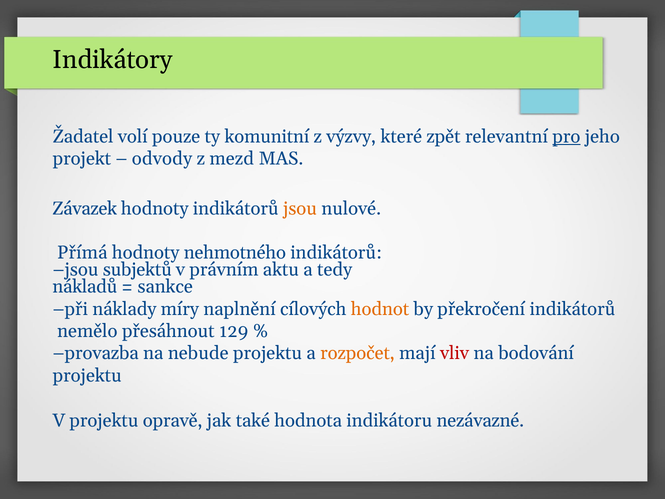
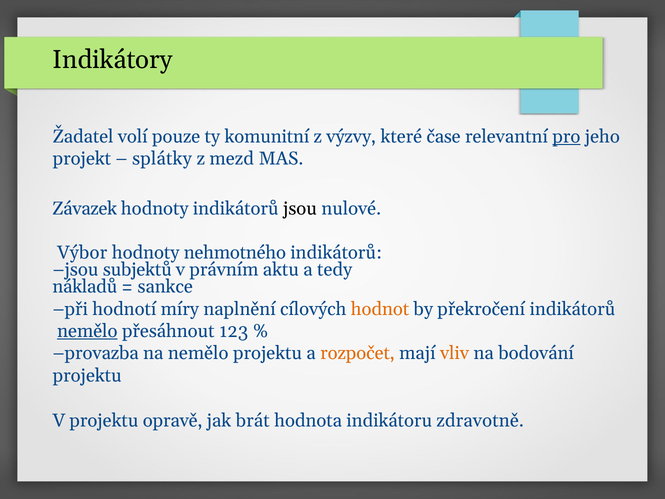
zpět: zpět -> čase
odvody: odvody -> splátky
jsou at (300, 208) colour: orange -> black
Přímá: Přímá -> Výbor
náklady: náklady -> hodnotí
nemělo at (87, 331) underline: none -> present
129: 129 -> 123
na nebude: nebude -> nemělo
vliv colour: red -> orange
také: také -> brát
nezávazné: nezávazné -> zdravotně
